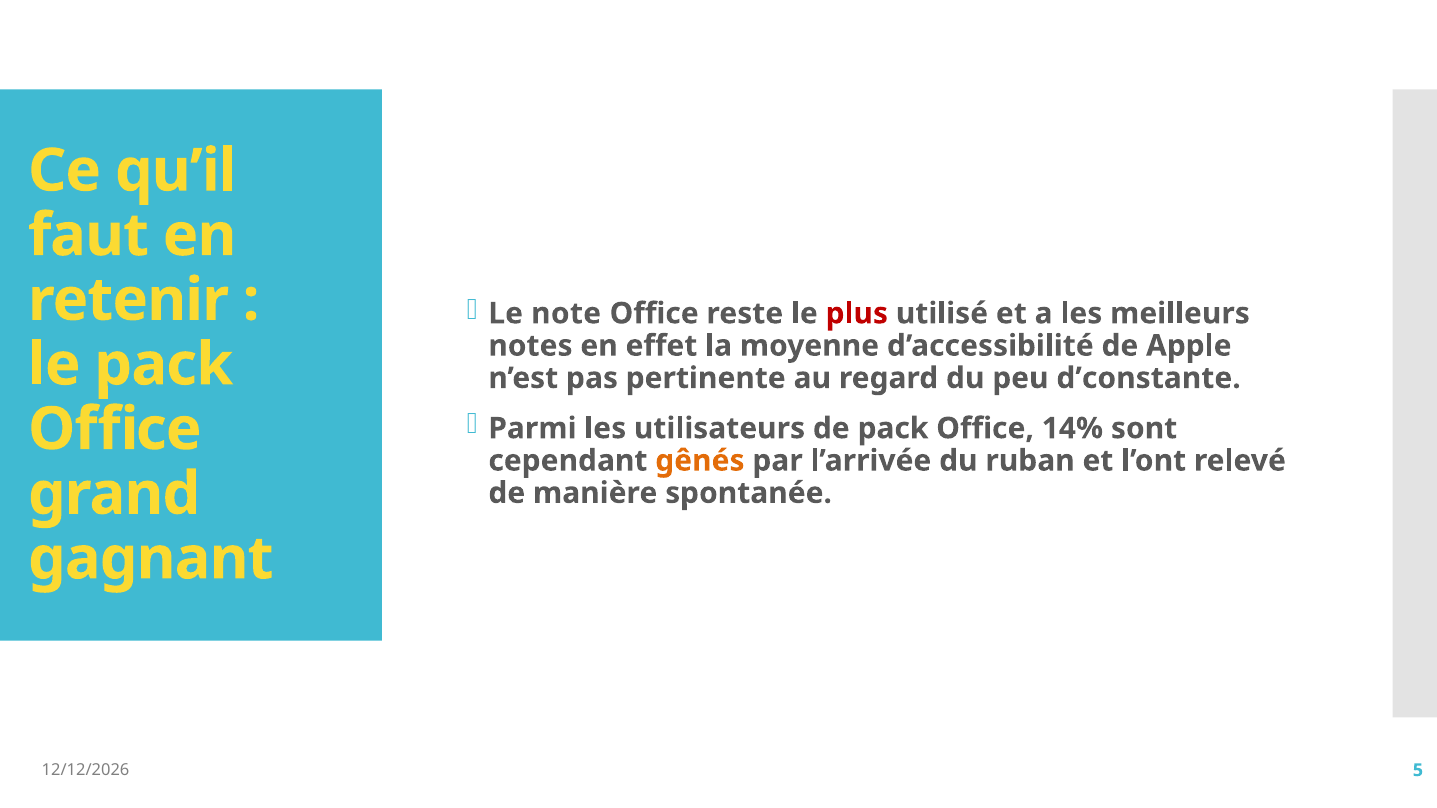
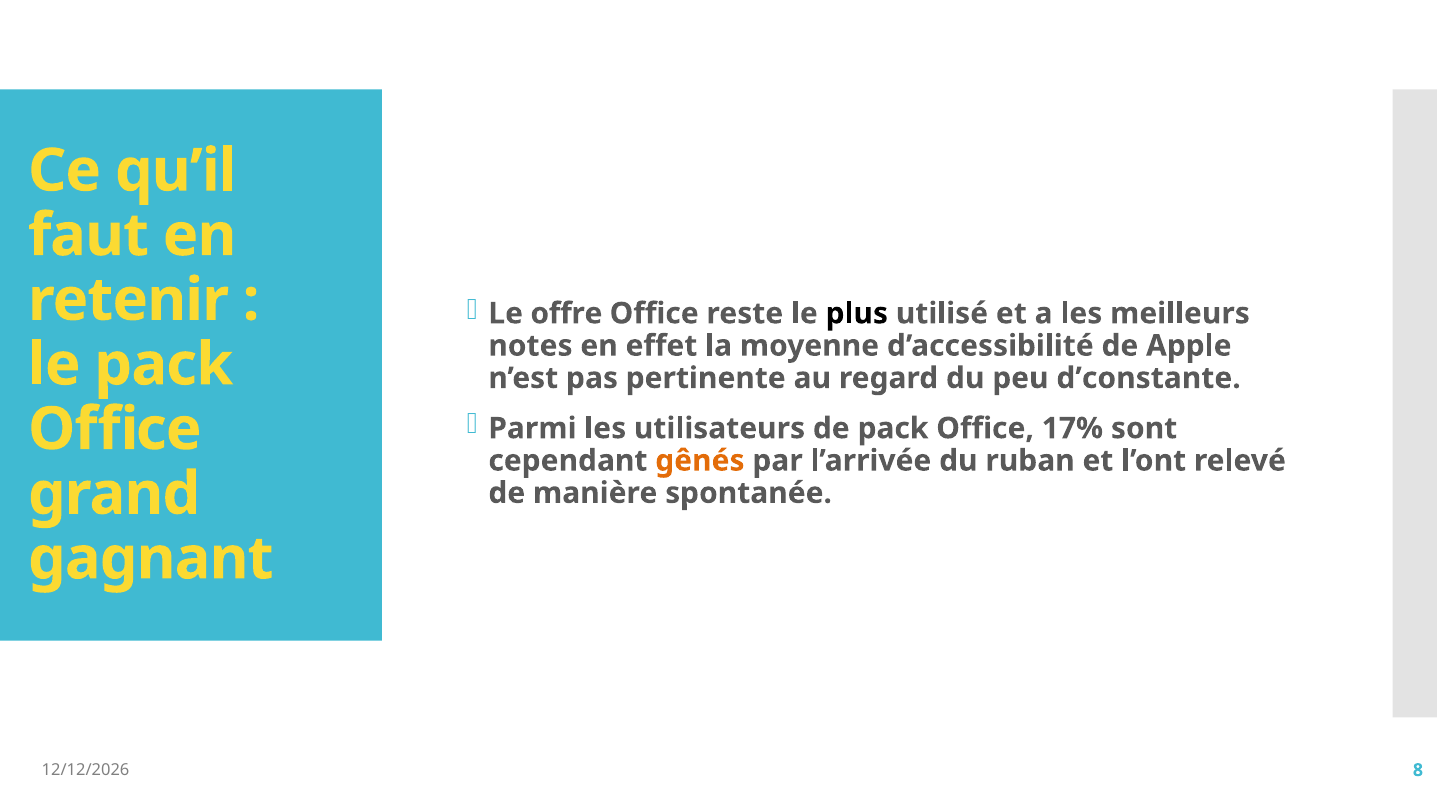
note: note -> offre
plus colour: red -> black
14%: 14% -> 17%
5: 5 -> 8
